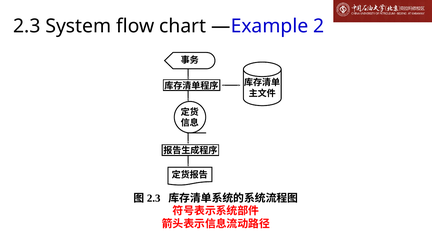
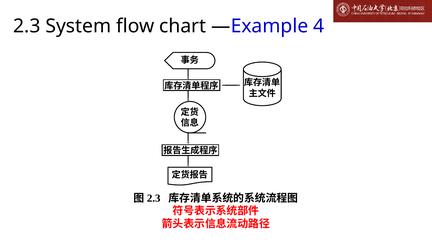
2: 2 -> 4
